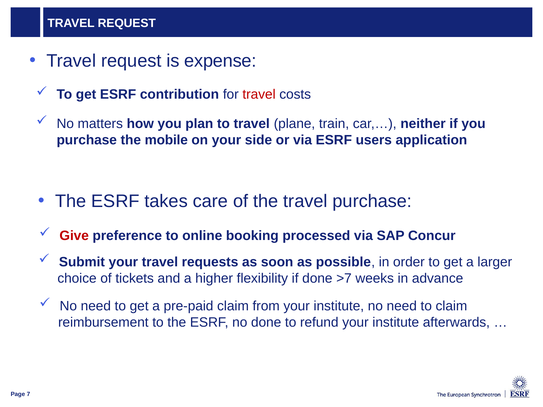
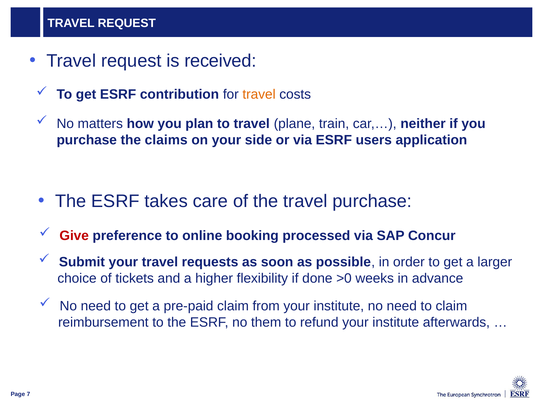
expense: expense -> received
travel at (259, 95) colour: red -> orange
mobile: mobile -> claims
>7: >7 -> >0
no done: done -> them
